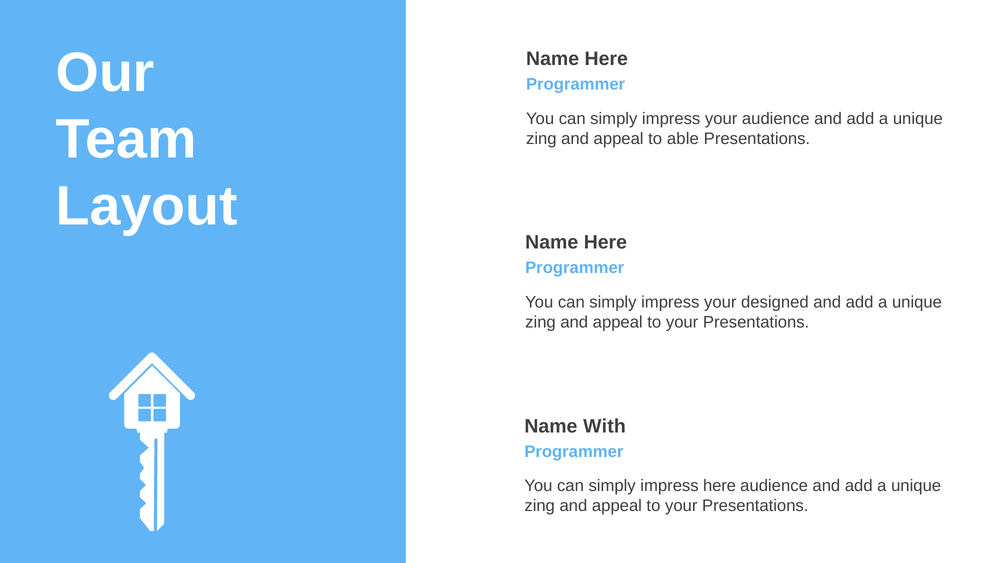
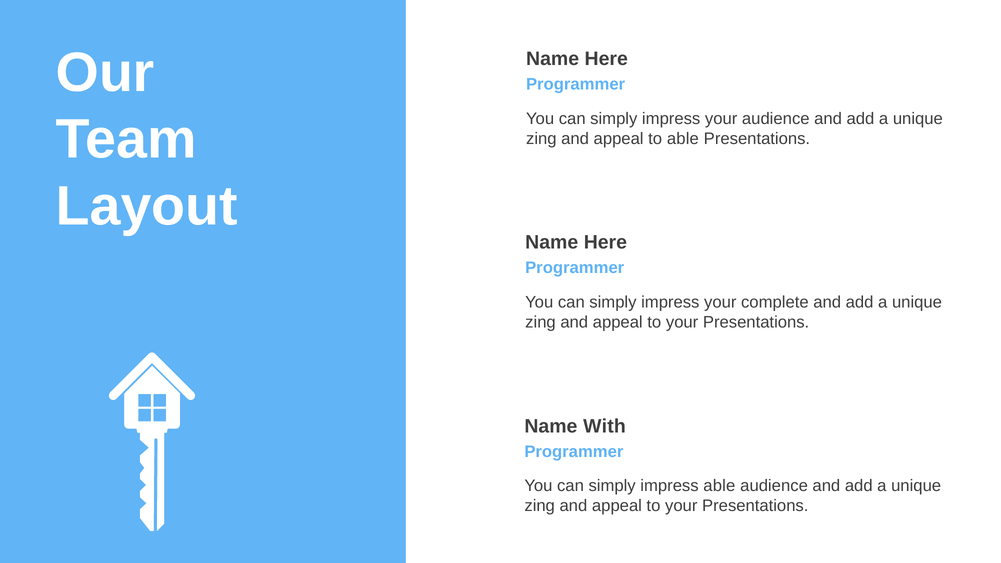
designed: designed -> complete
impress here: here -> able
